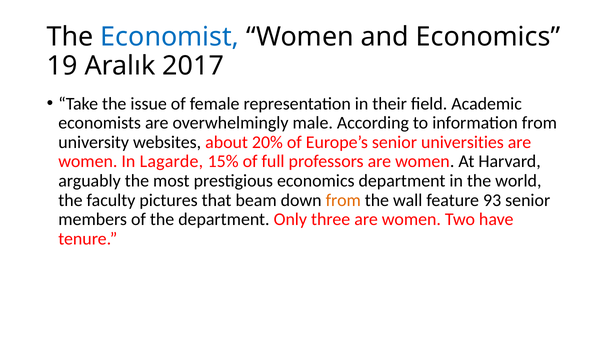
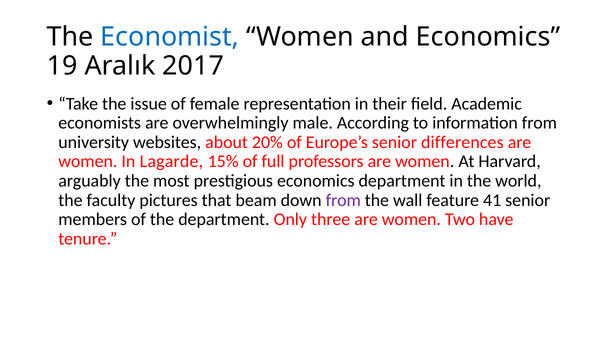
universities: universities -> differences
from at (343, 200) colour: orange -> purple
93: 93 -> 41
